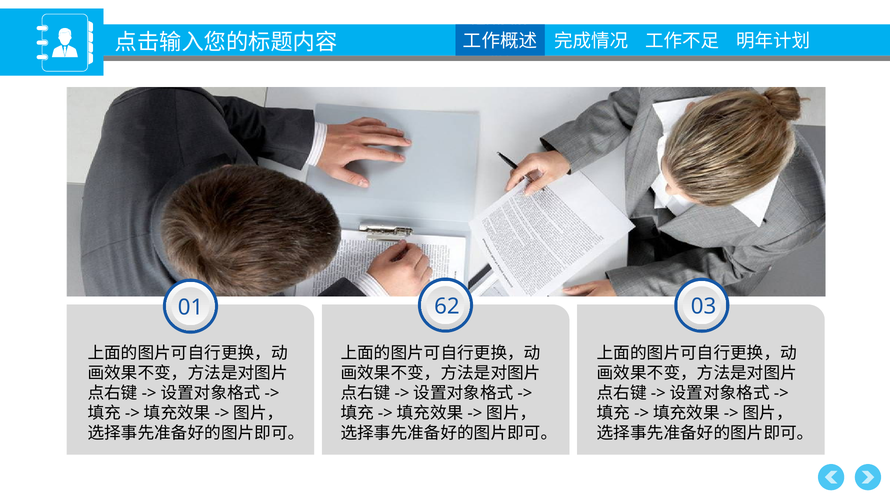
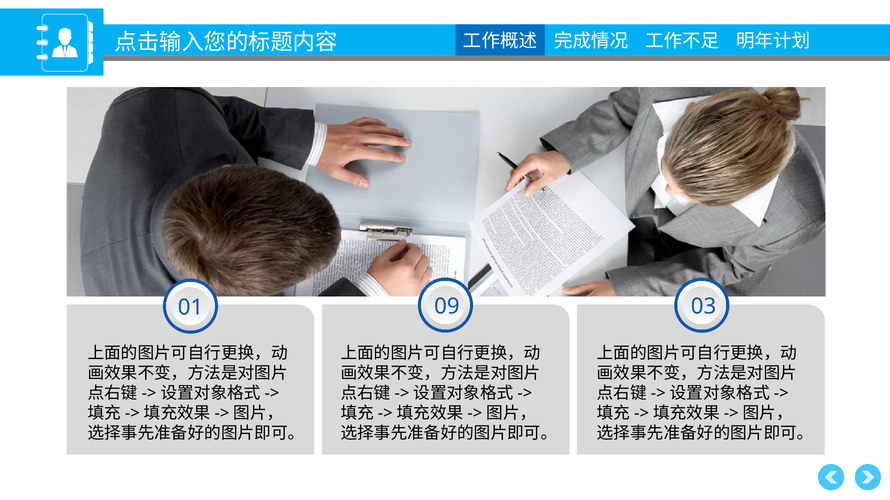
62: 62 -> 09
